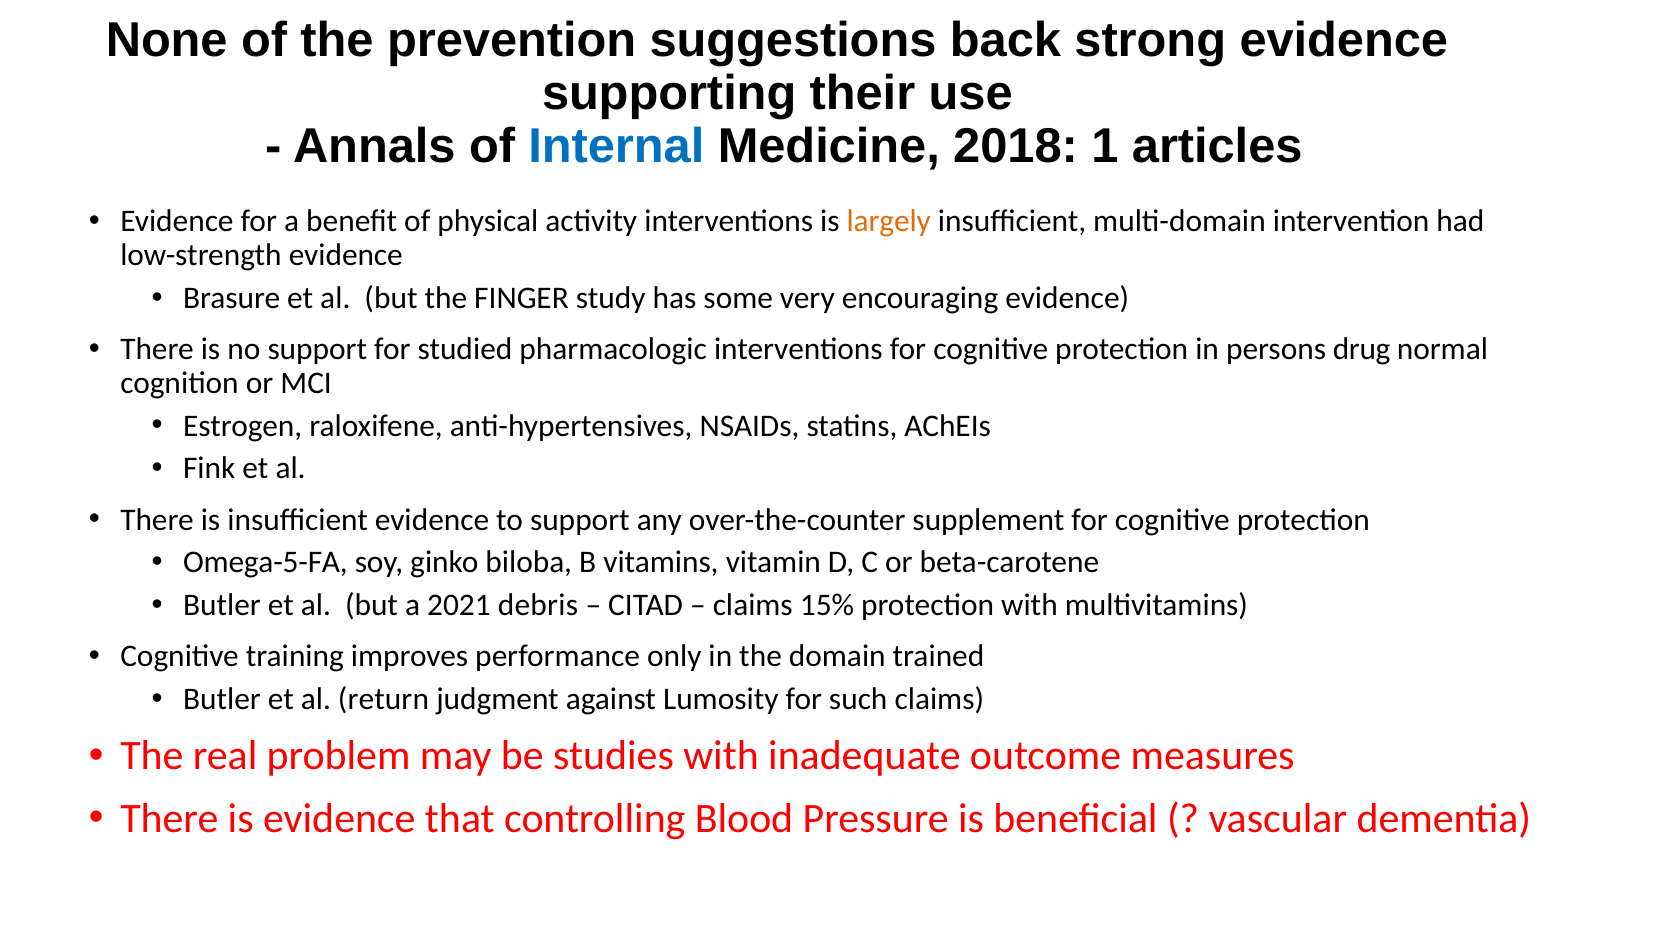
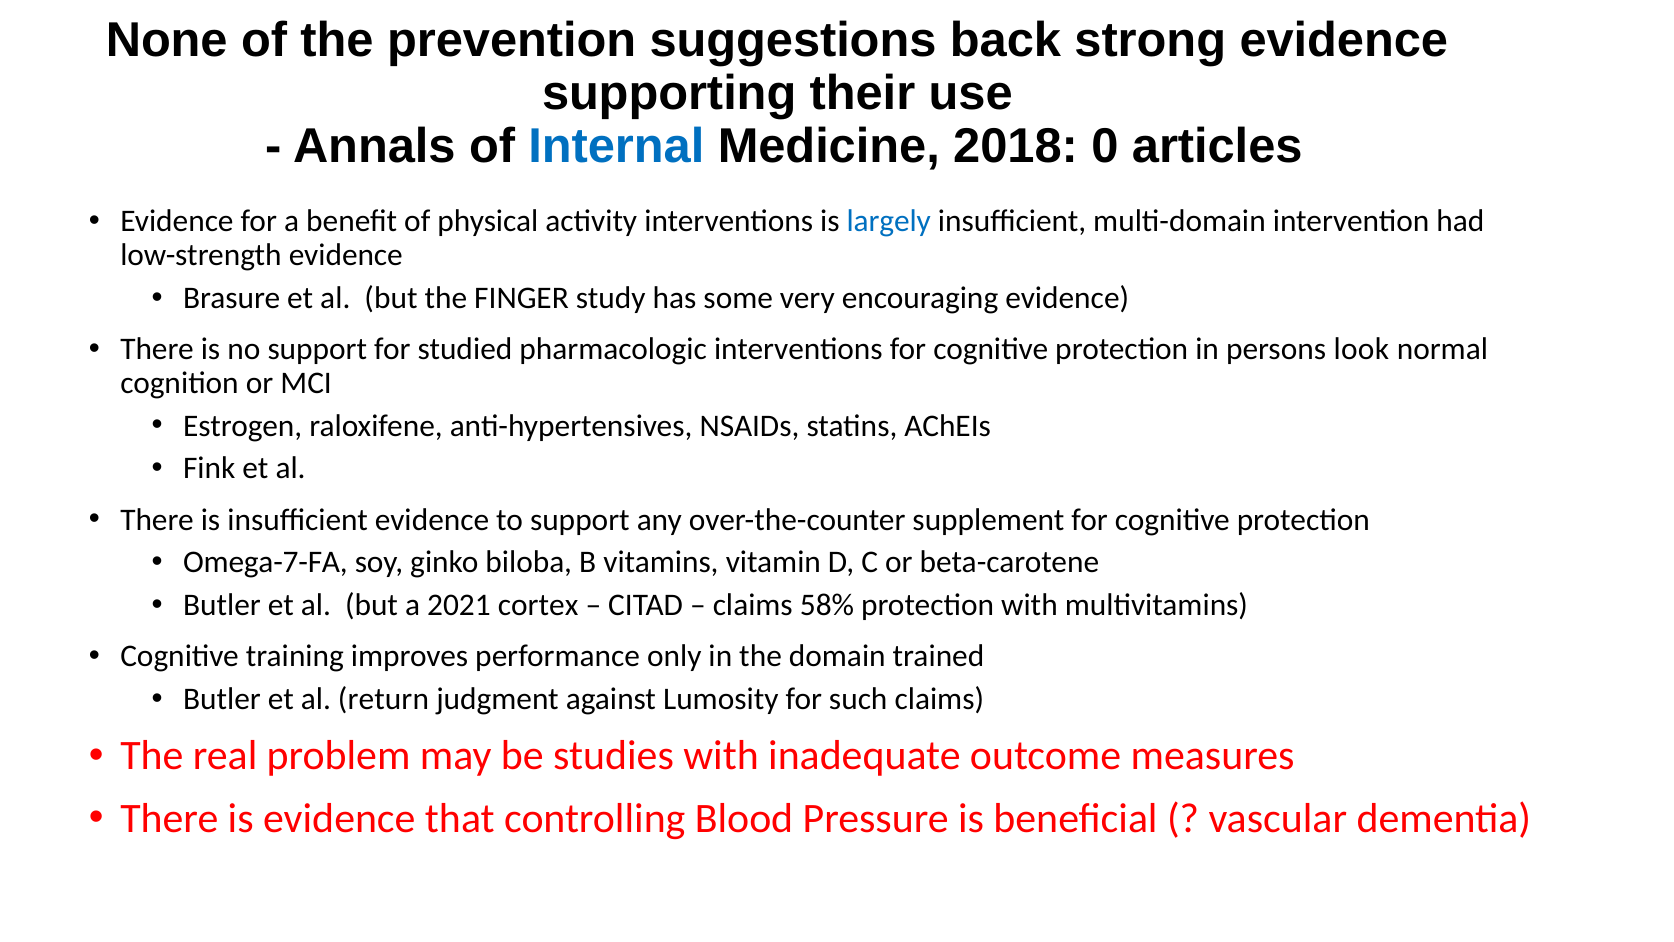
1: 1 -> 0
largely colour: orange -> blue
drug: drug -> look
Omega-5-FA: Omega-5-FA -> Omega-7-FA
debris: debris -> cortex
15%: 15% -> 58%
